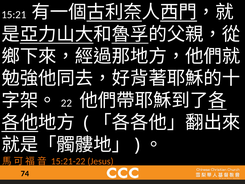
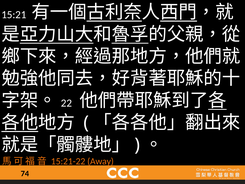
Jesus: Jesus -> Away
